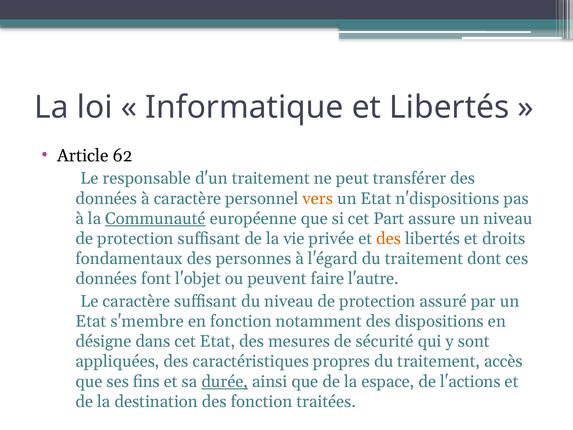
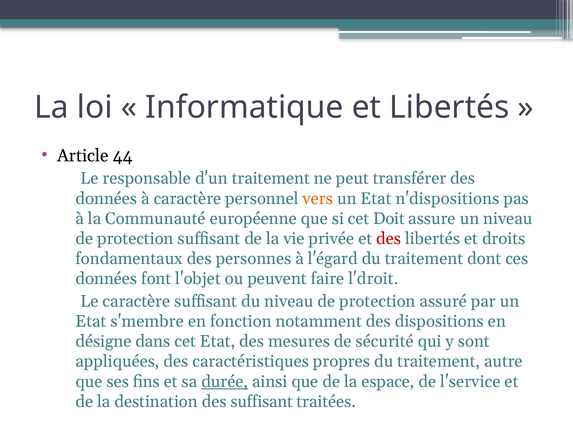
62: 62 -> 44
Communauté underline: present -> none
Part: Part -> Doit
des at (389, 239) colour: orange -> red
l'autre: l'autre -> l'droit
accès: accès -> autre
l'actions: l'actions -> l'service
des fonction: fonction -> suffisant
